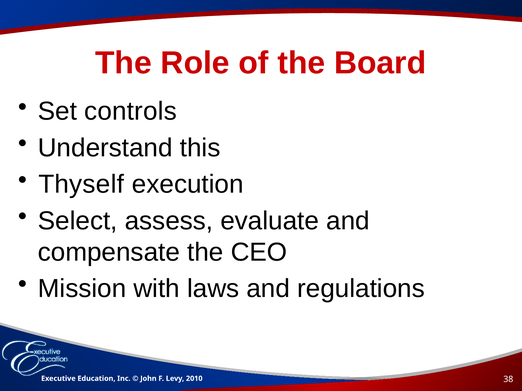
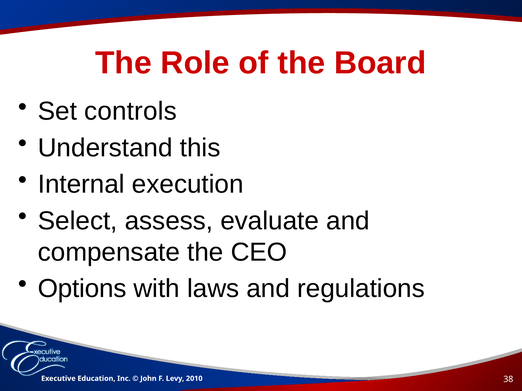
Thyself: Thyself -> Internal
Mission: Mission -> Options
